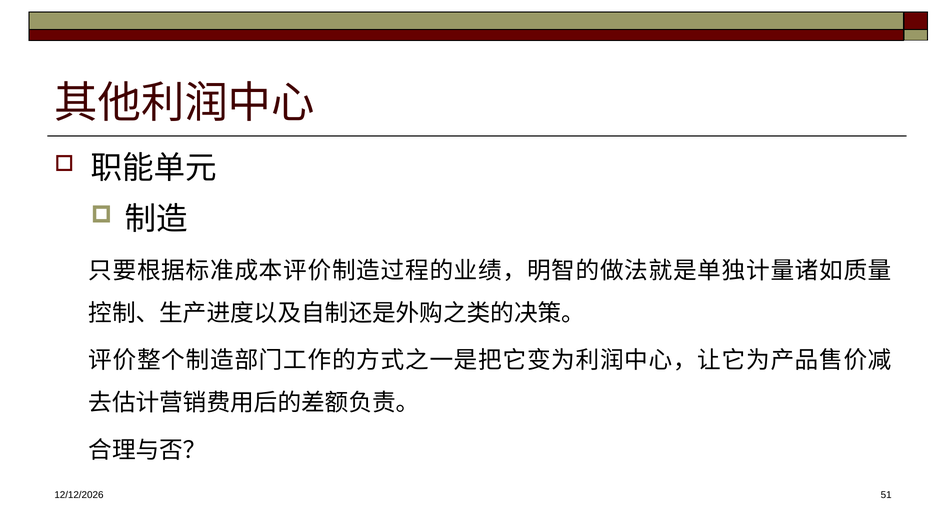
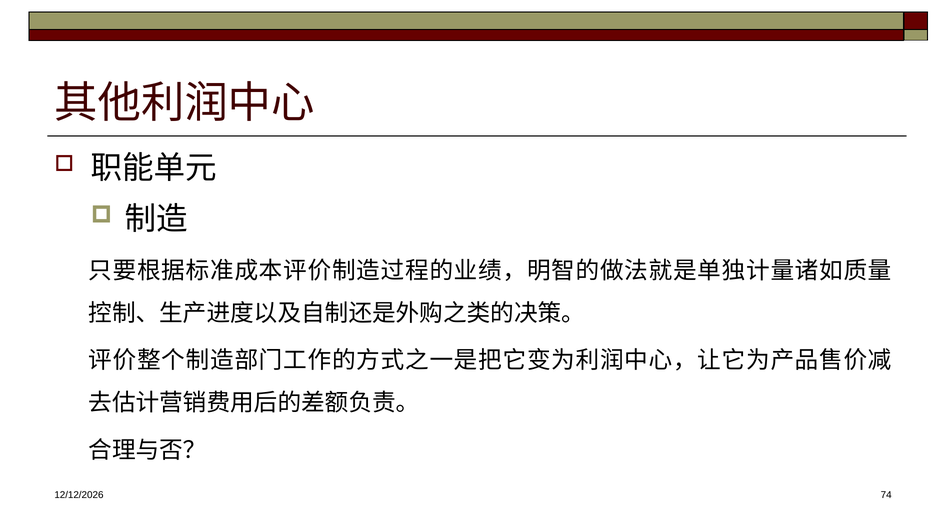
51: 51 -> 74
